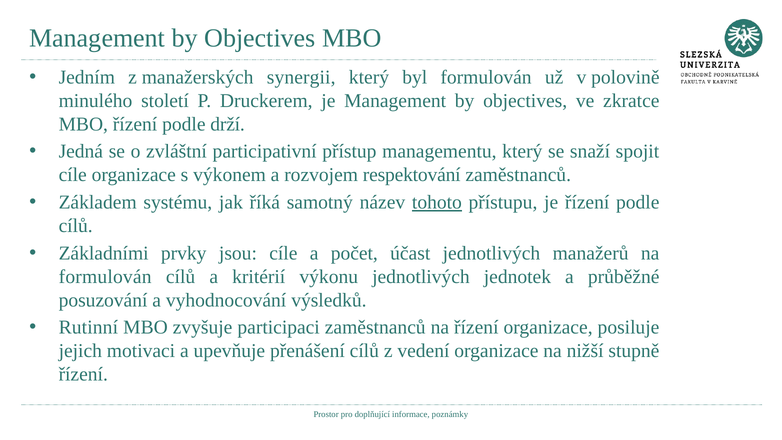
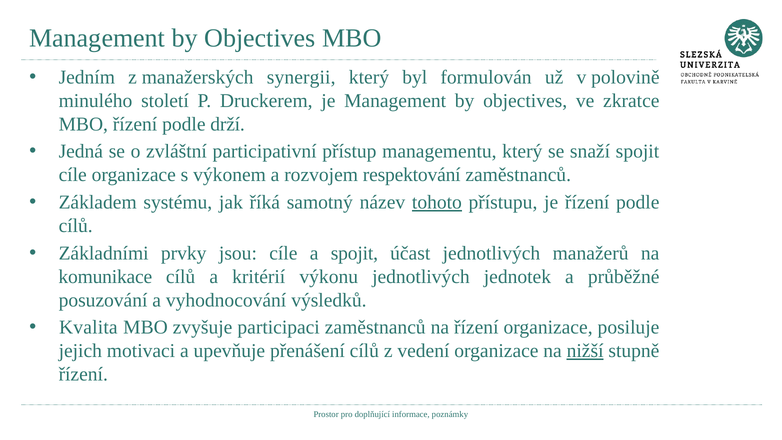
a počet: počet -> spojit
formulován at (105, 277): formulován -> komunikace
Rutinní: Rutinní -> Kvalita
nižší underline: none -> present
